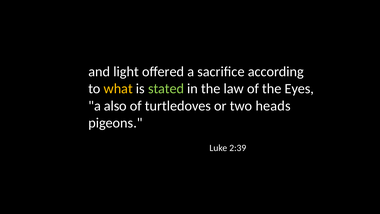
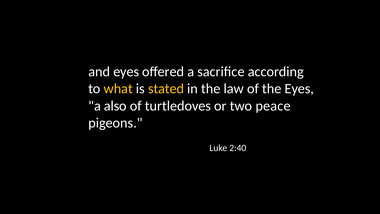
and light: light -> eyes
stated colour: light green -> yellow
heads: heads -> peace
2:39: 2:39 -> 2:40
